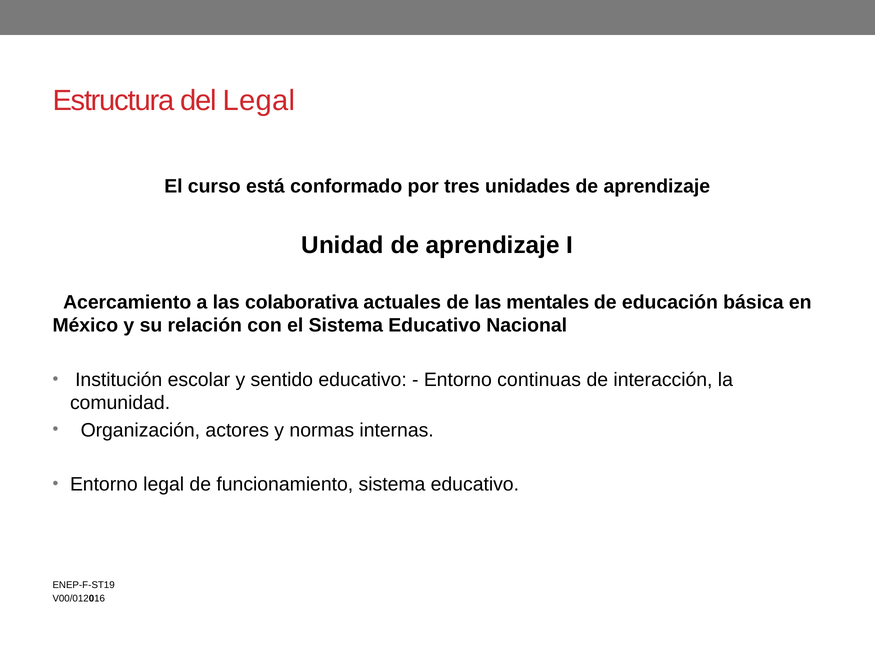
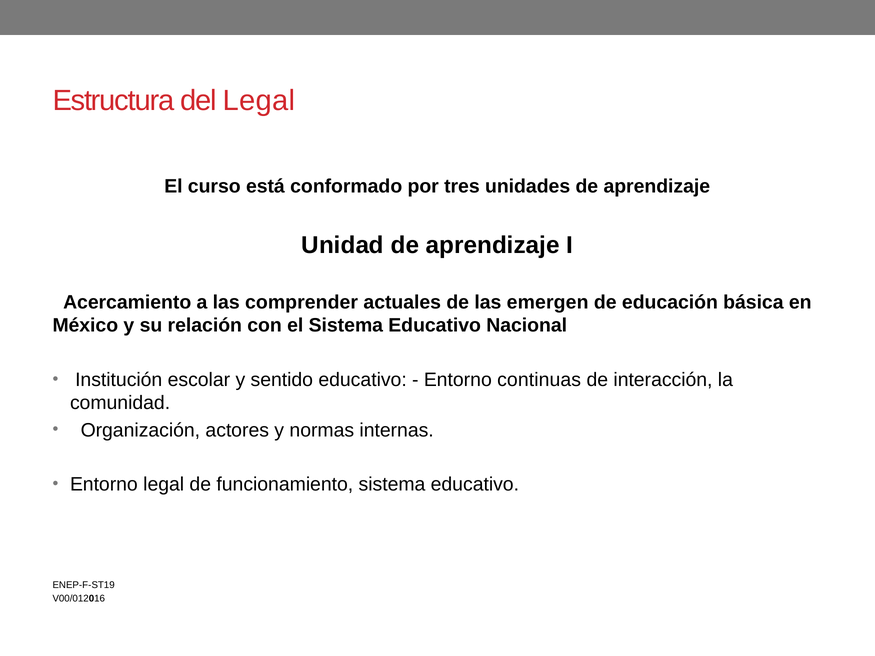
colaborativa: colaborativa -> comprender
mentales: mentales -> emergen
